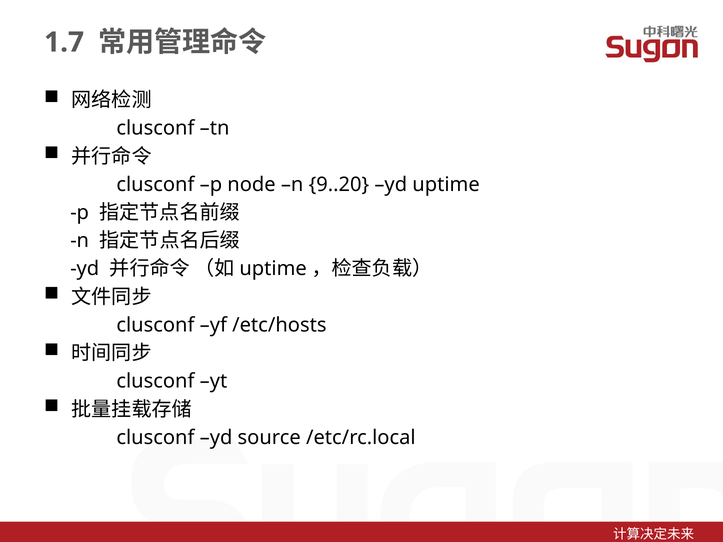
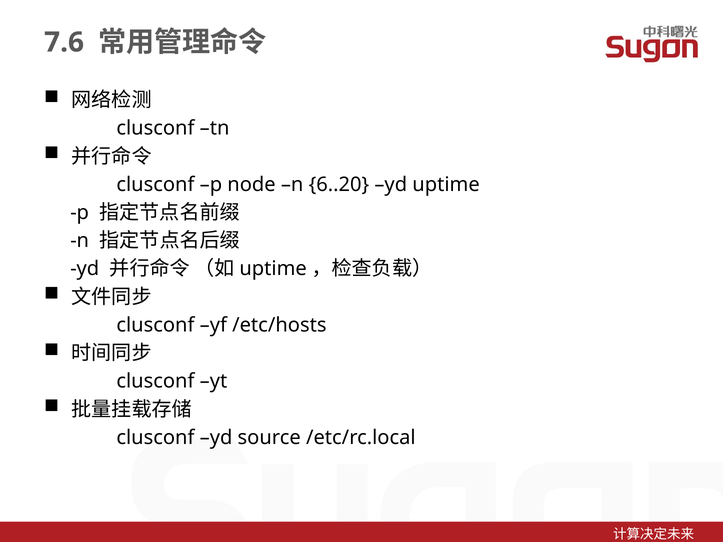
1.7: 1.7 -> 7.6
9..20: 9..20 -> 6..20
